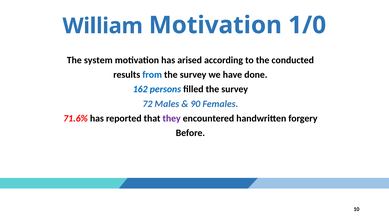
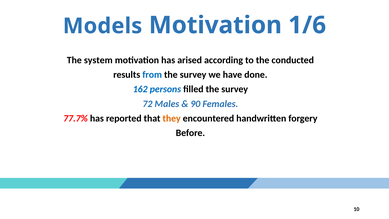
William: William -> Models
1/0: 1/0 -> 1/6
71.6%: 71.6% -> 77.7%
they colour: purple -> orange
